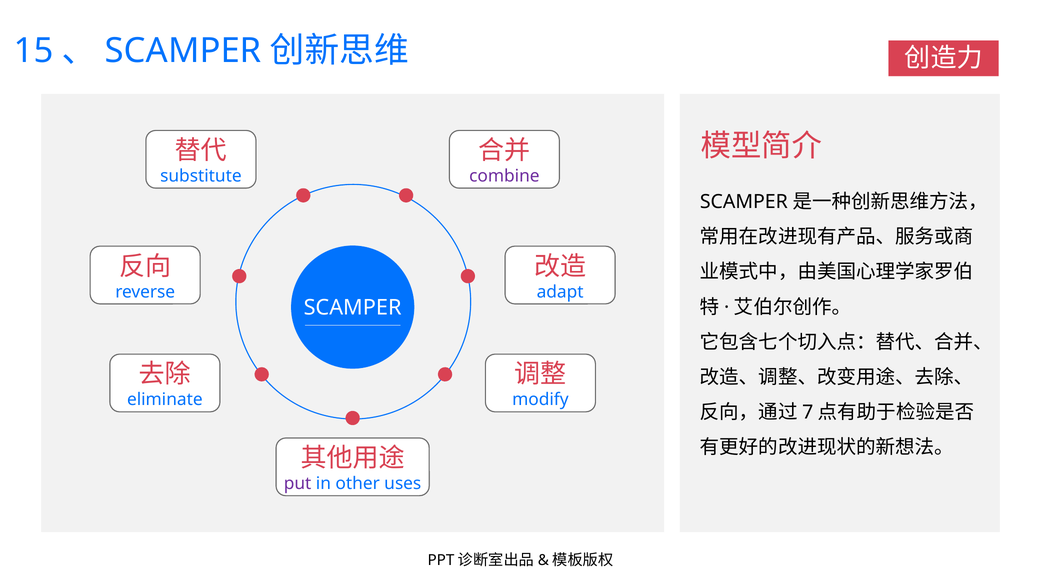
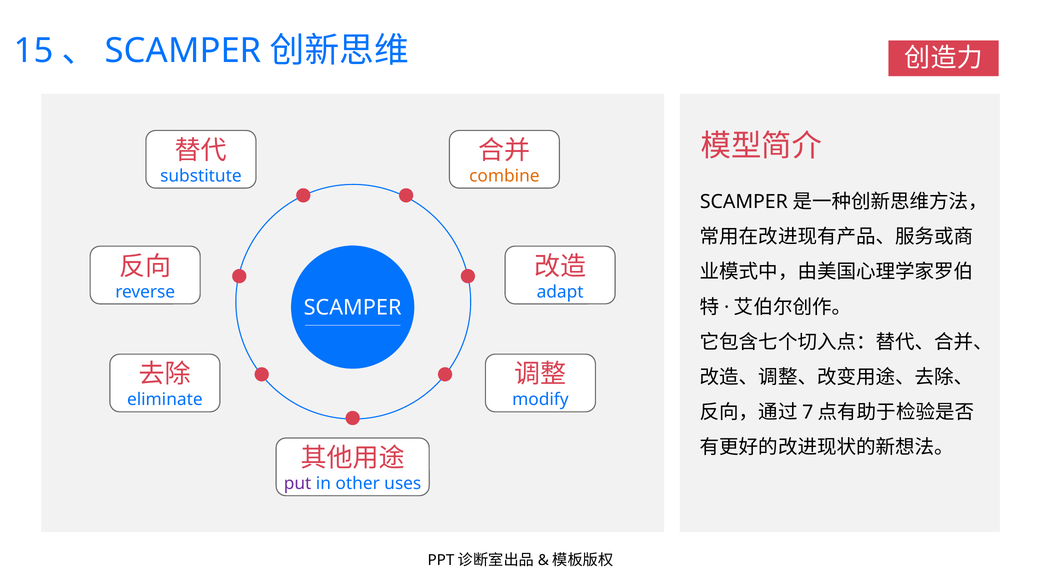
combine colour: purple -> orange
